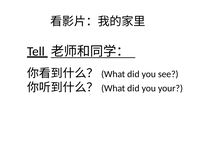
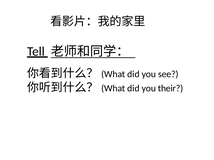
your: your -> their
